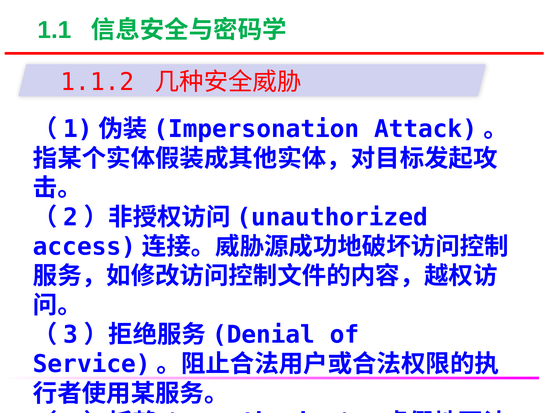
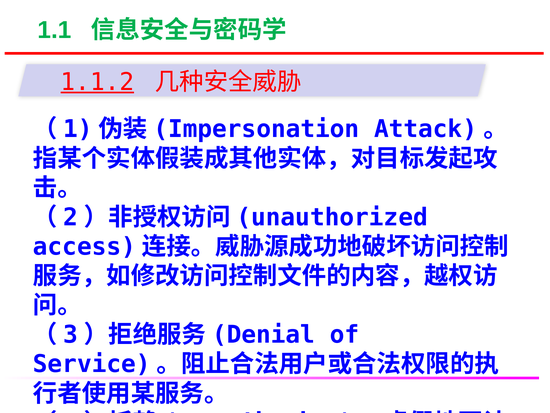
1.1.2 underline: none -> present
